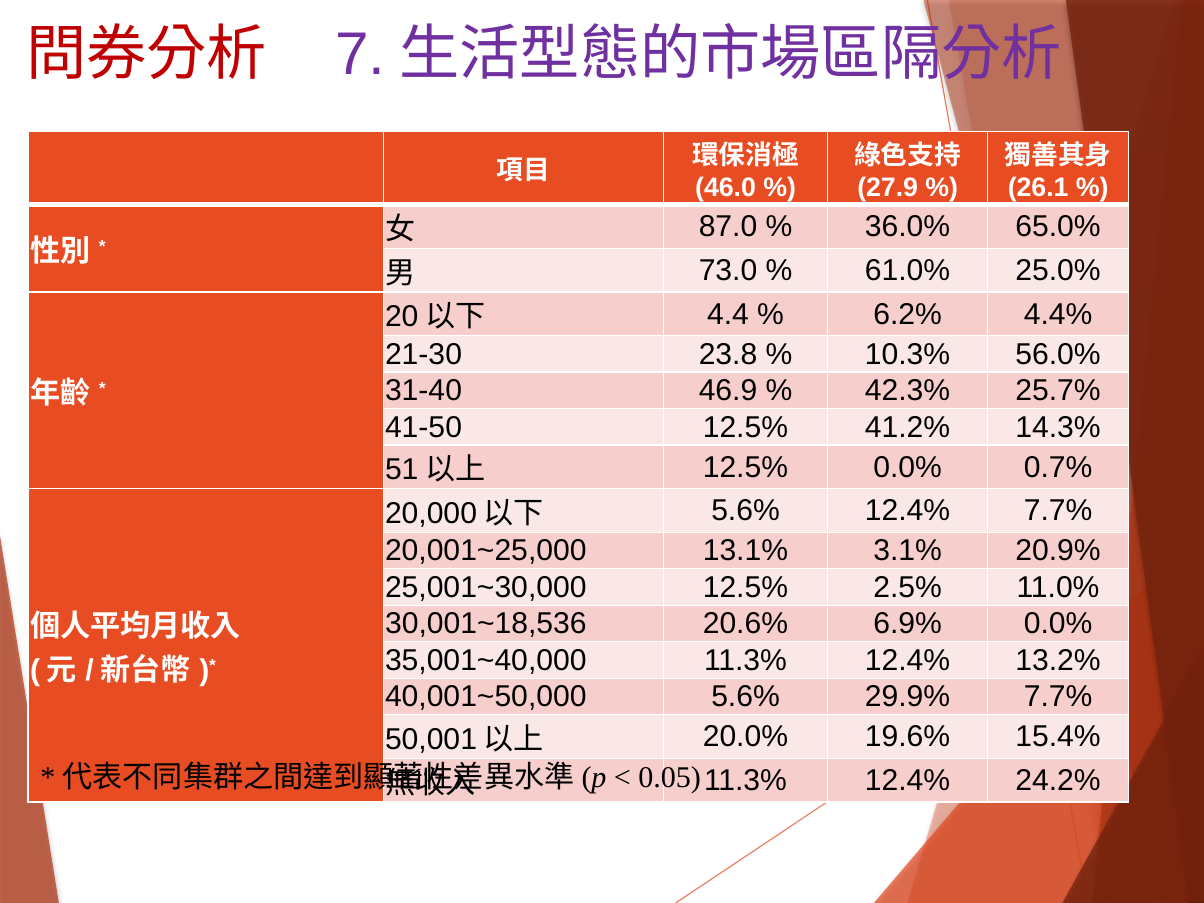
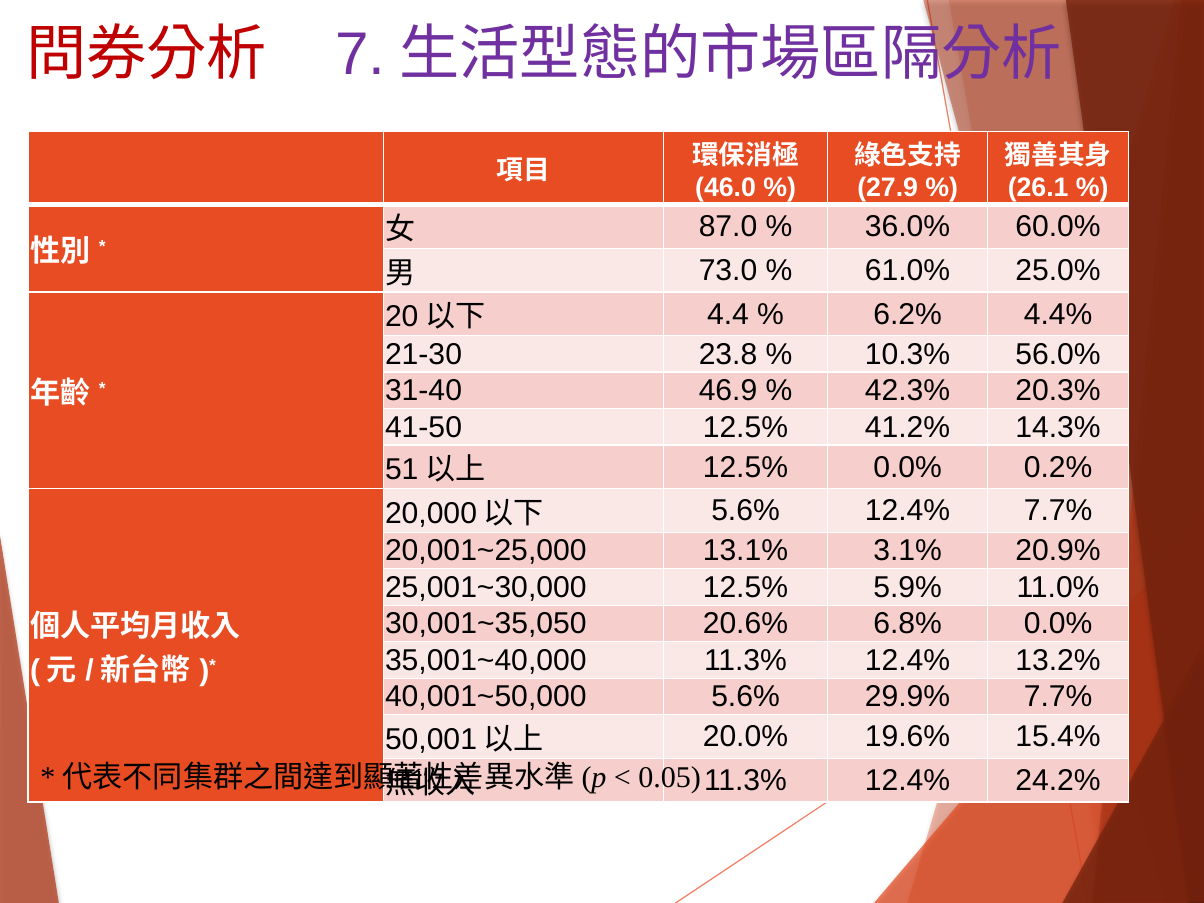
65.0%: 65.0% -> 60.0%
25.7%: 25.7% -> 20.3%
0.7%: 0.7% -> 0.2%
2.5%: 2.5% -> 5.9%
30,001~18,536: 30,001~18,536 -> 30,001~35,050
6.9%: 6.9% -> 6.8%
